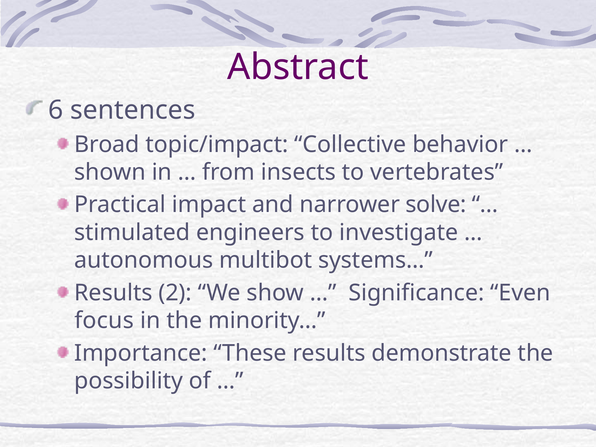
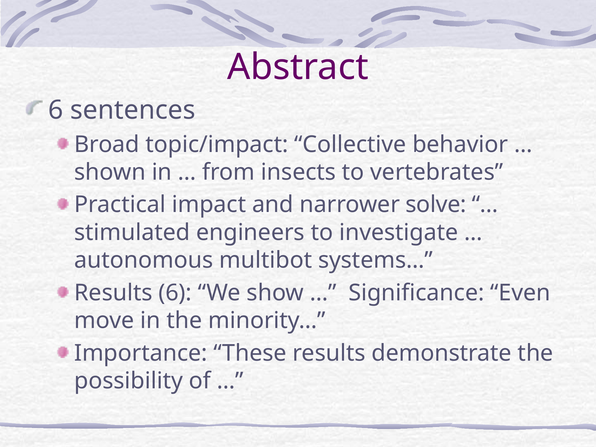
Results 2: 2 -> 6
focus: focus -> move
